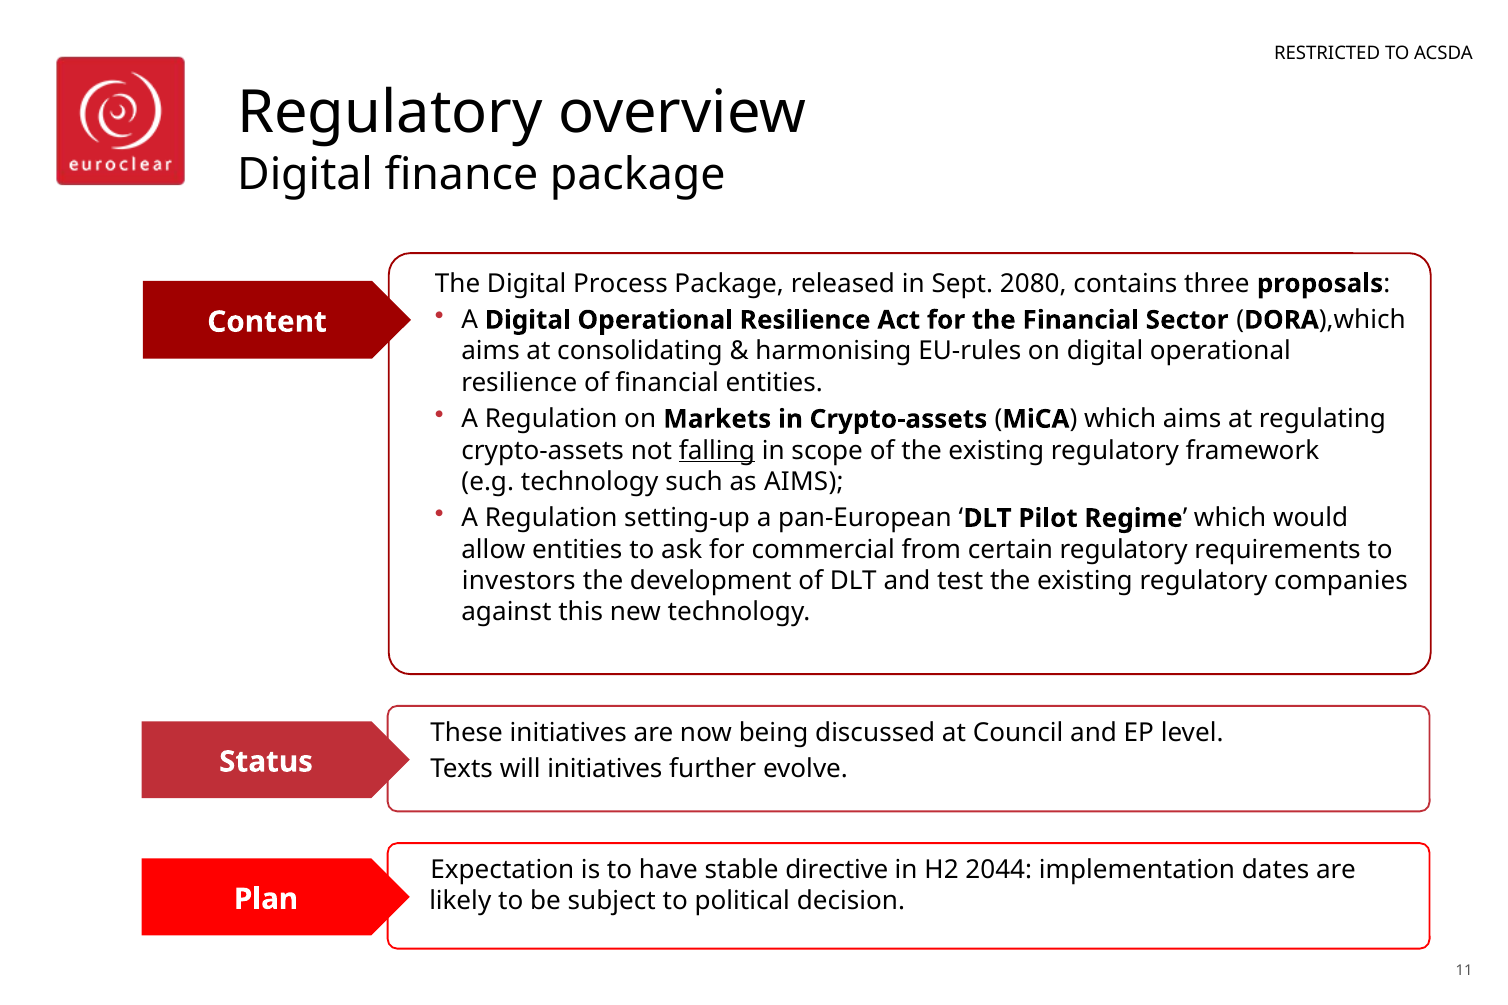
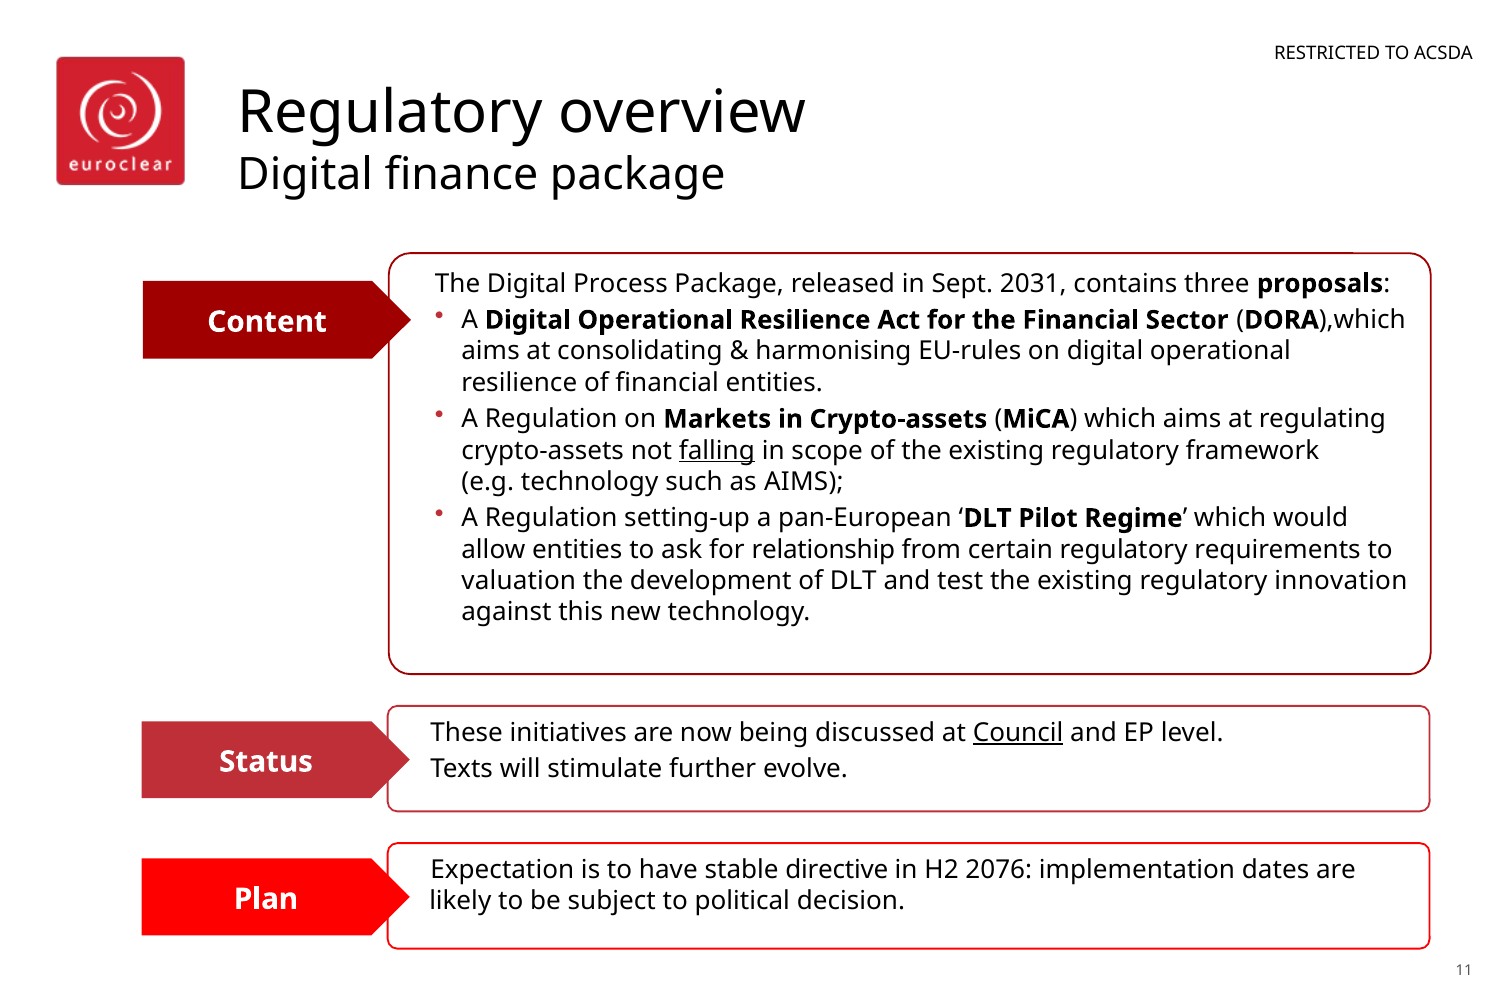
2080: 2080 -> 2031
commercial: commercial -> relationship
investors: investors -> valuation
companies: companies -> innovation
Council underline: none -> present
will initiatives: initiatives -> stimulate
2044: 2044 -> 2076
